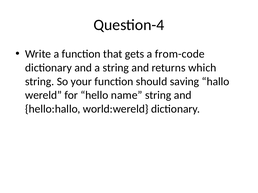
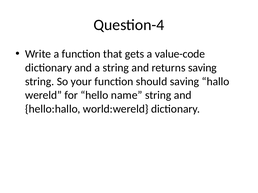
from-code: from-code -> value-code
returns which: which -> saving
